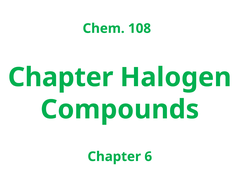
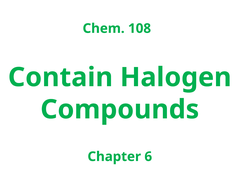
Chapter at (61, 77): Chapter -> Contain
